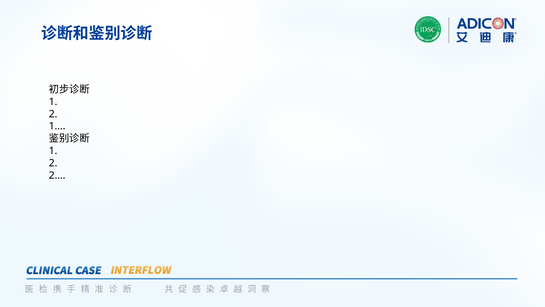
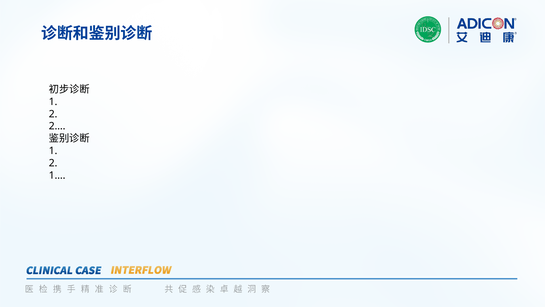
1…: 1… -> 2…
2…: 2… -> 1…
